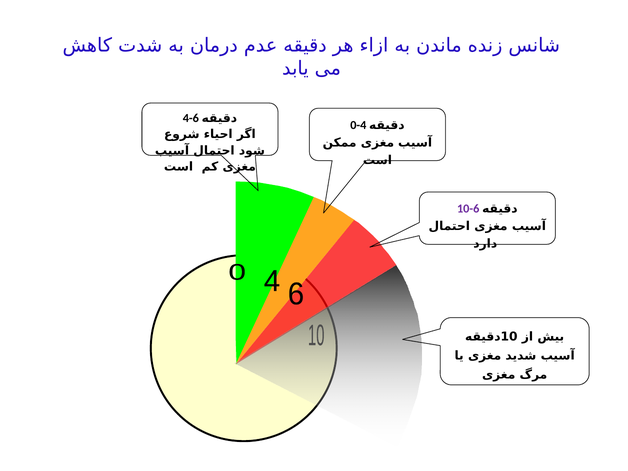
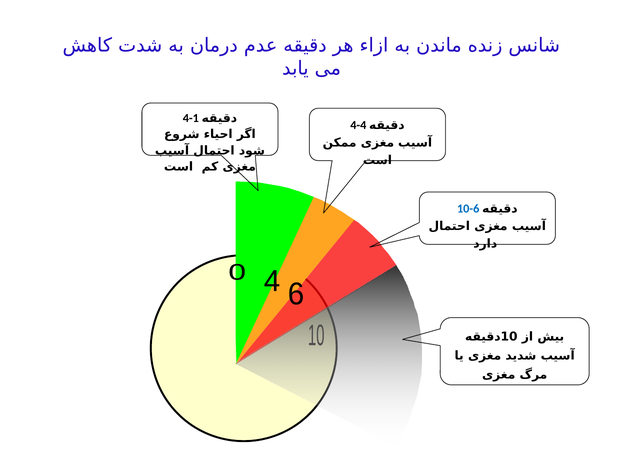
4-6: 4-6 -> 4-1
0-4: 0-4 -> 4-4
10-6 colour: purple -> blue
